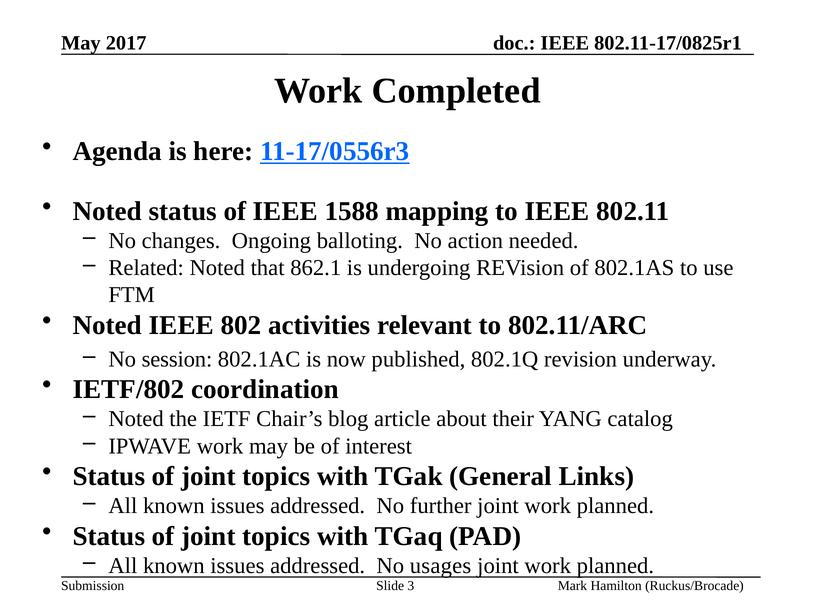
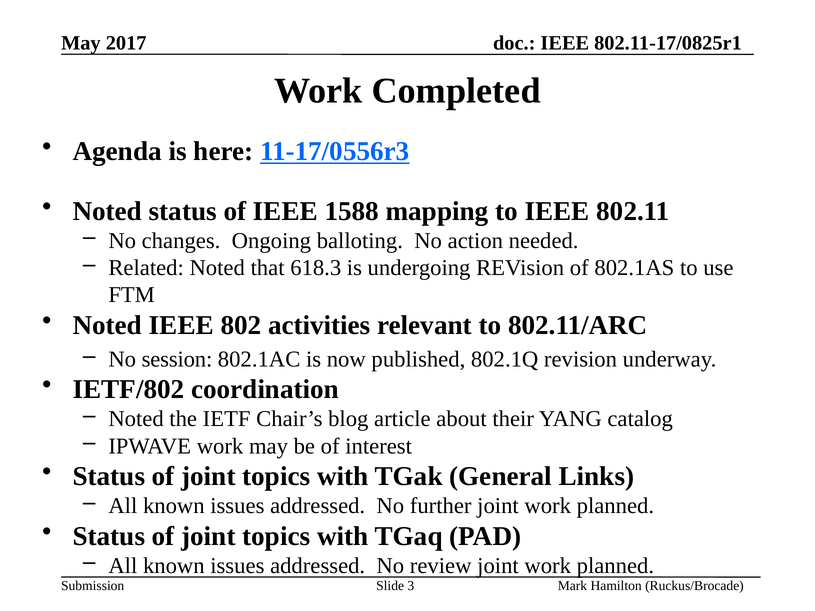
862.1: 862.1 -> 618.3
usages: usages -> review
